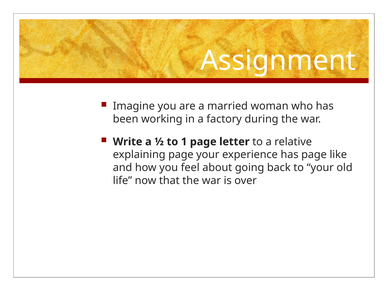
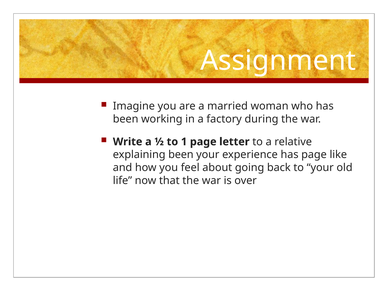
explaining page: page -> been
